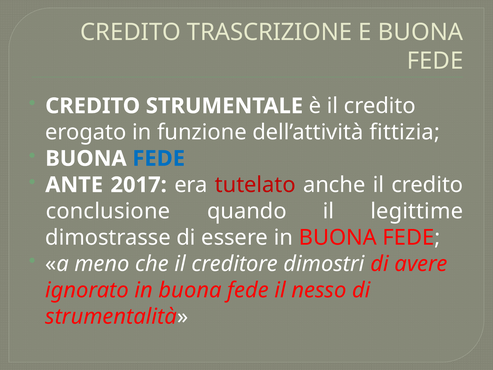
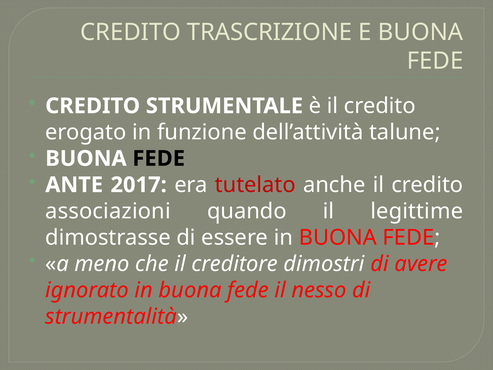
fittizia: fittizia -> talune
FEDE at (159, 158) colour: blue -> black
conclusione: conclusione -> associazioni
